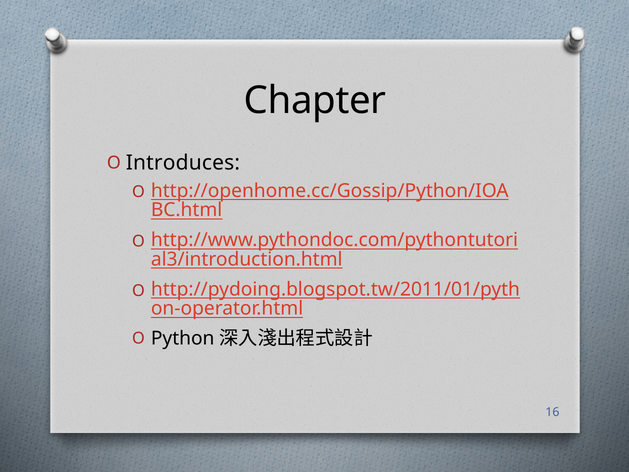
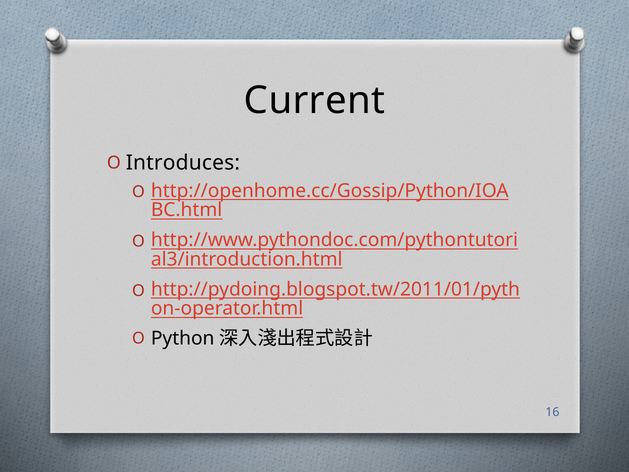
Chapter: Chapter -> Current
